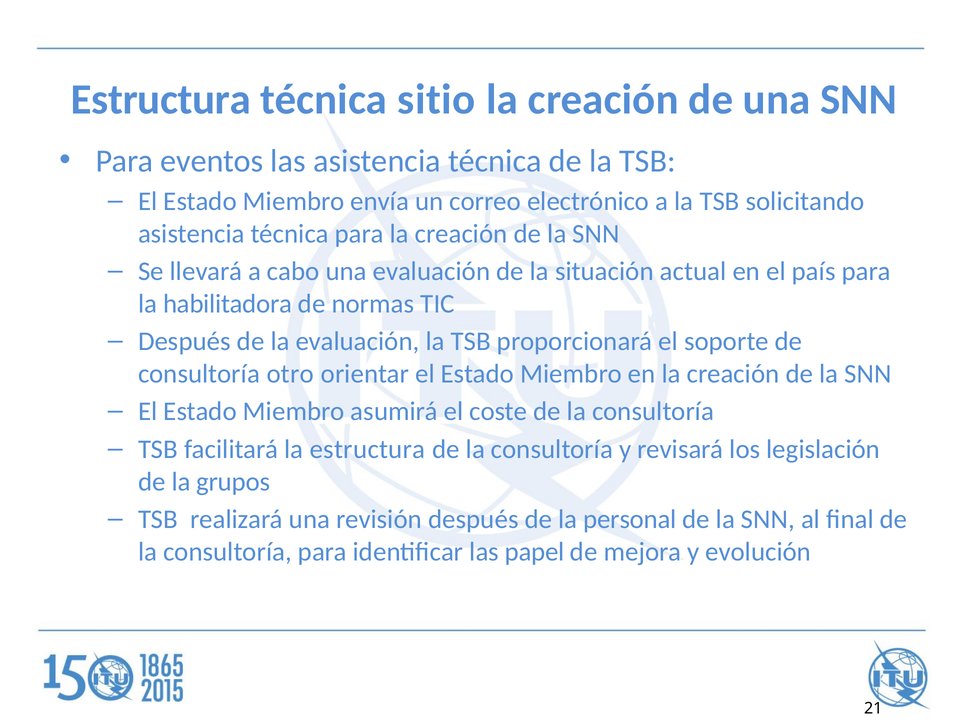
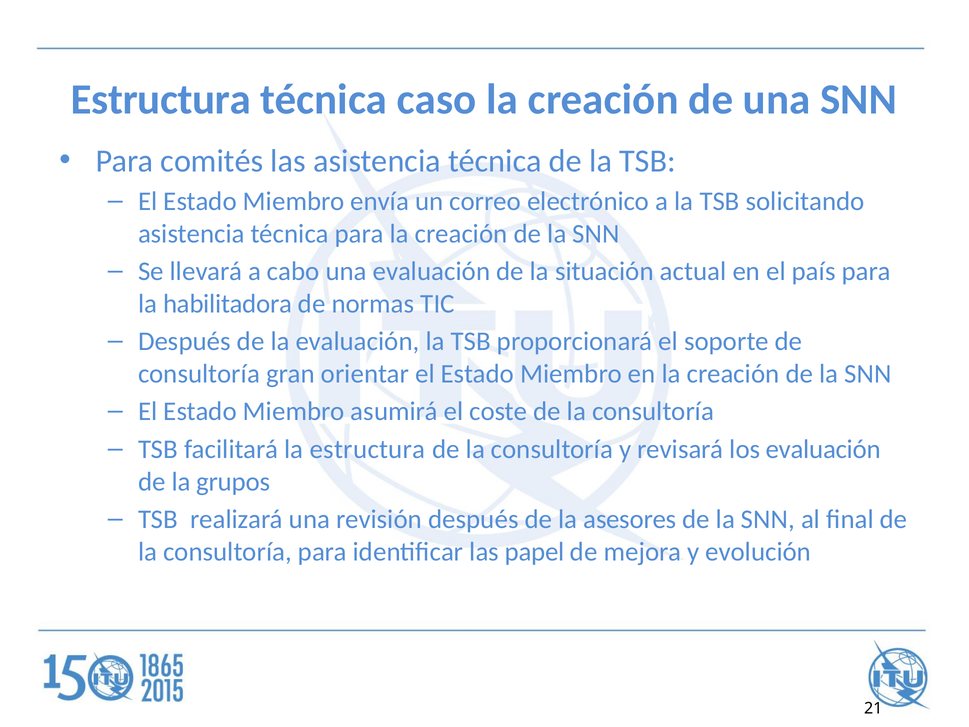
sitio: sitio -> caso
eventos: eventos -> comités
otro: otro -> gran
los legislación: legislación -> evaluación
personal: personal -> asesores
